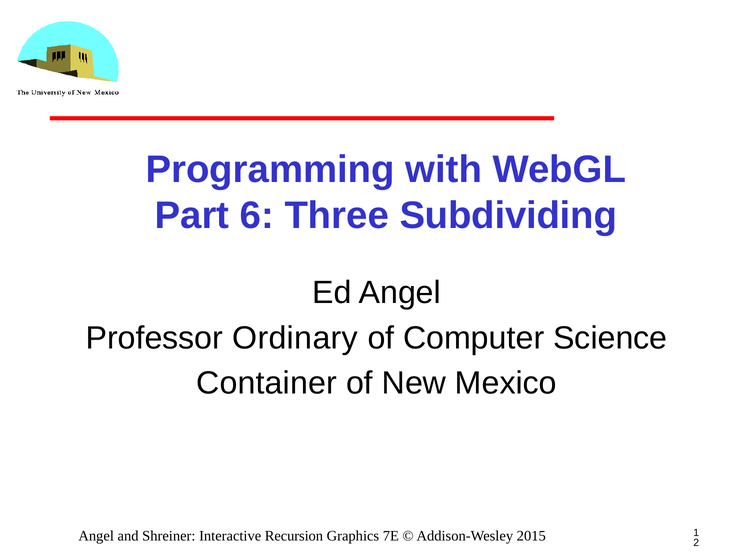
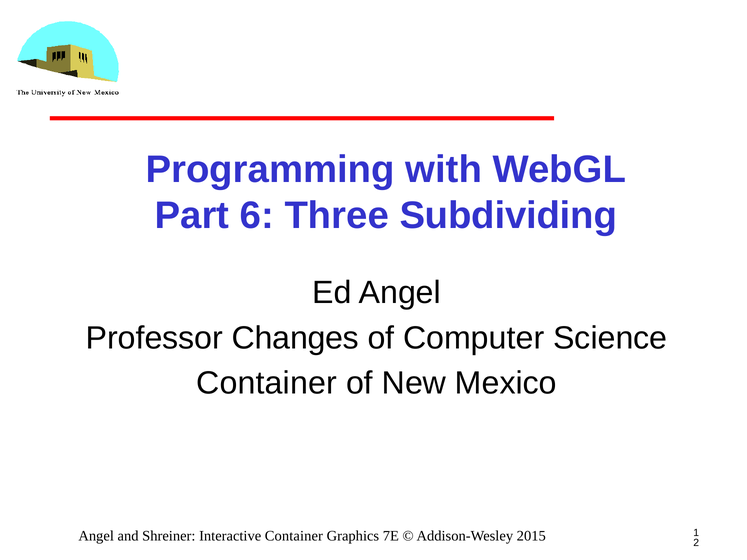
Ordinary: Ordinary -> Changes
Interactive Recursion: Recursion -> Container
